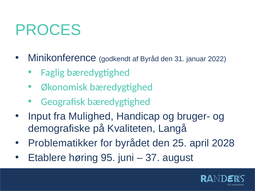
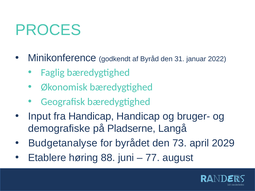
fra Mulighed: Mulighed -> Handicap
Kvaliteten: Kvaliteten -> Pladserne
Problematikker: Problematikker -> Budgetanalyse
25: 25 -> 73
2028: 2028 -> 2029
95: 95 -> 88
37: 37 -> 77
